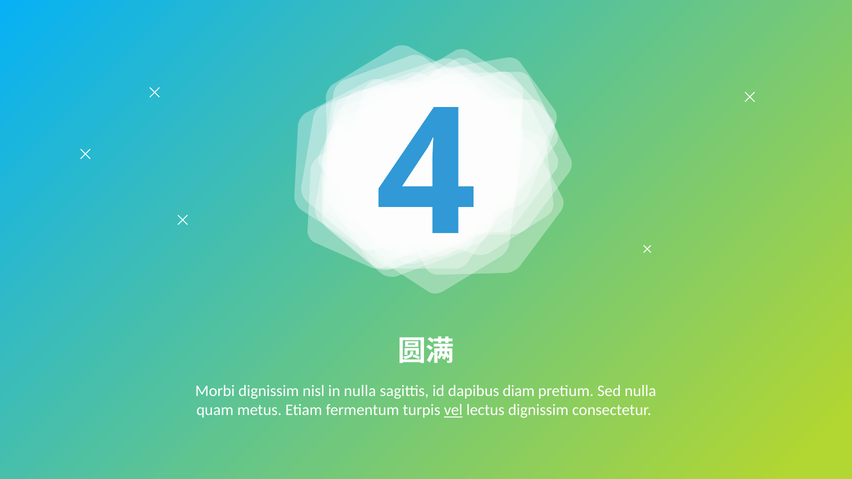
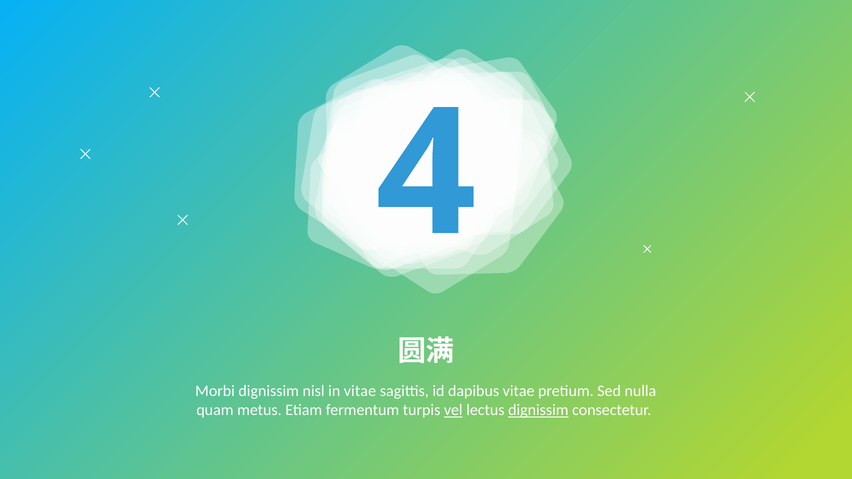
in nulla: nulla -> vitae
dapibus diam: diam -> vitae
dignissim at (538, 410) underline: none -> present
